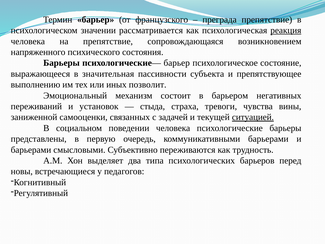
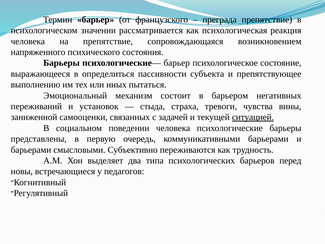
реакция underline: present -> none
значительная: значительная -> определиться
позволит: позволит -> пытаться
